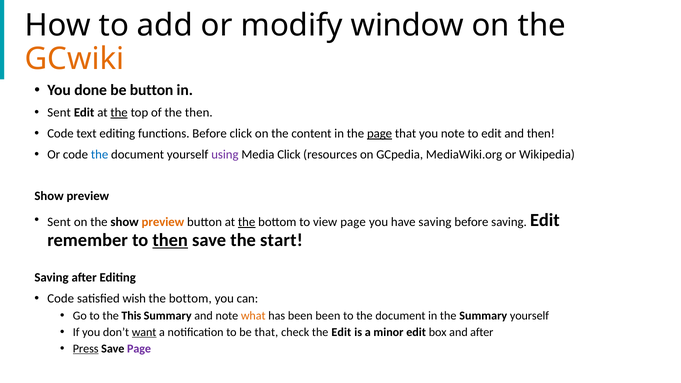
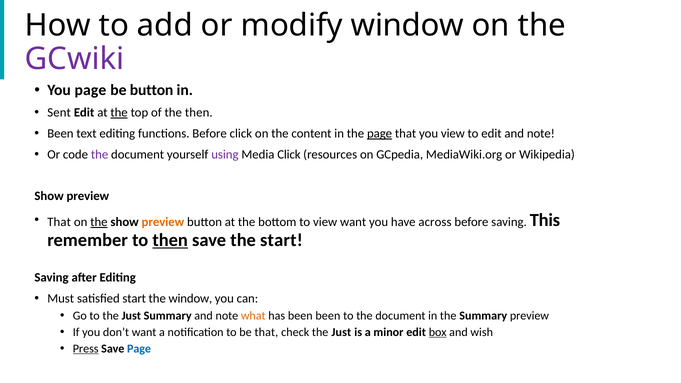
GCwiki colour: orange -> purple
You done: done -> page
Code at (60, 134): Code -> Been
you note: note -> view
edit and then: then -> note
the at (100, 154) colour: blue -> purple
Sent at (59, 222): Sent -> That
the at (99, 222) underline: none -> present
the at (247, 222) underline: present -> none
view page: page -> want
have saving: saving -> across
saving Edit: Edit -> This
Code at (61, 299): Code -> Must
satisfied wish: wish -> start
bottom at (190, 299): bottom -> window
to the This: This -> Just
Summary yourself: yourself -> preview
want at (144, 332) underline: present -> none
check the Edit: Edit -> Just
box underline: none -> present
and after: after -> wish
Page at (139, 349) colour: purple -> blue
